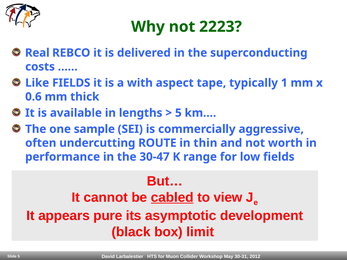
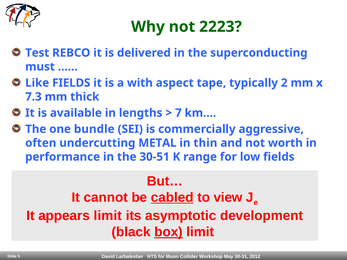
Real: Real -> Test
costs: costs -> must
1: 1 -> 2
0.6: 0.6 -> 7.3
5 at (178, 113): 5 -> 7
sample: sample -> bundle
ROUTE: ROUTE -> METAL
30-47: 30-47 -> 30-51
appears pure: pure -> limit
box underline: none -> present
